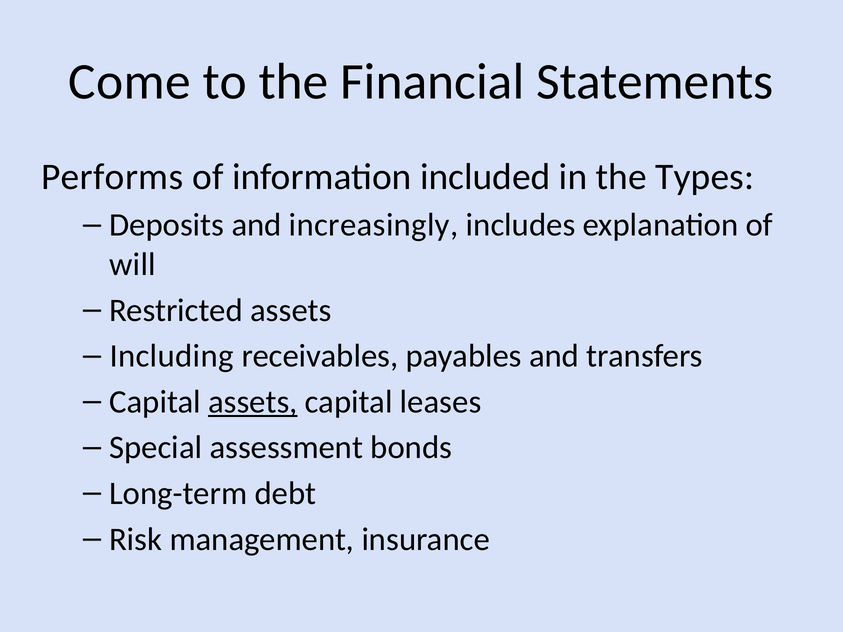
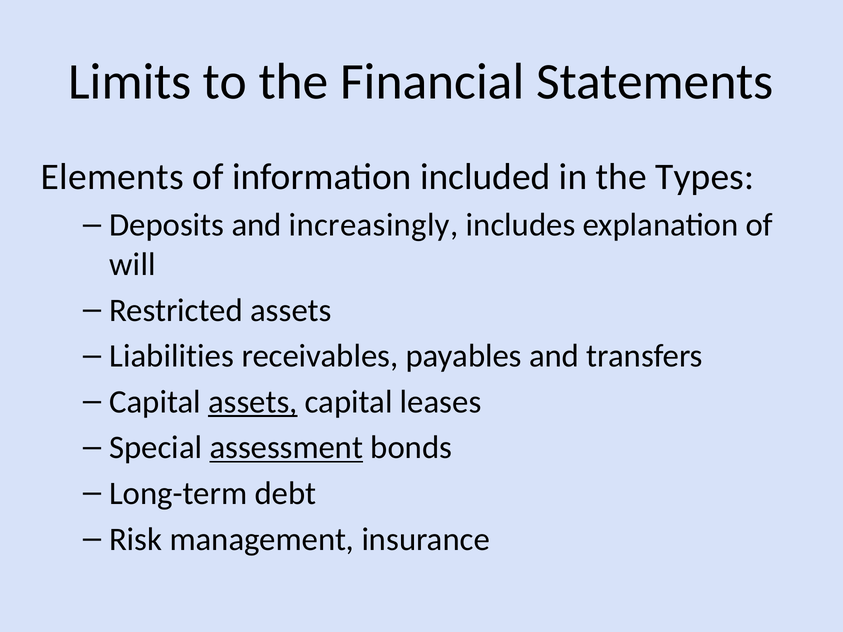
Come: Come -> Limits
Performs: Performs -> Elements
Including: Including -> Liabilities
assessment underline: none -> present
